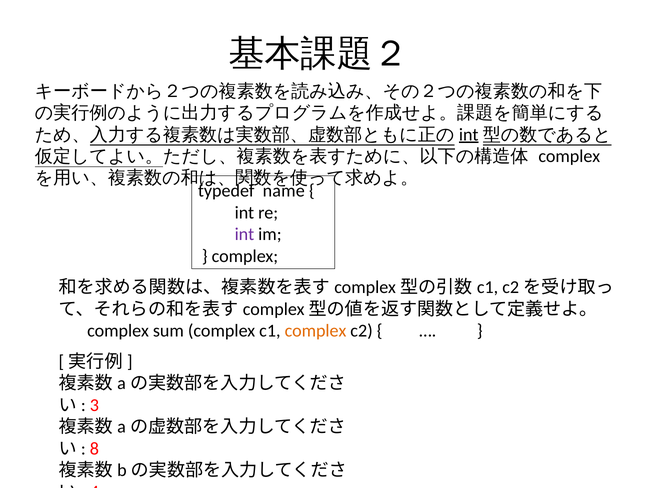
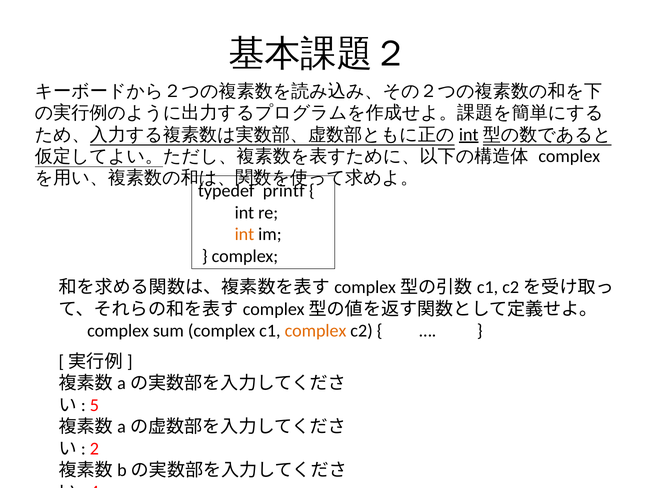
name: name -> printf
int at (244, 234) colour: purple -> orange
3 at (94, 405): 3 -> 5
8: 8 -> 2
